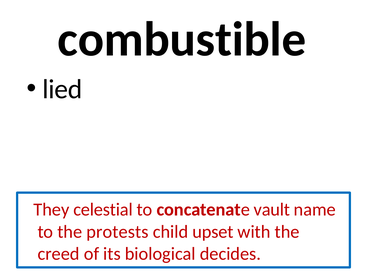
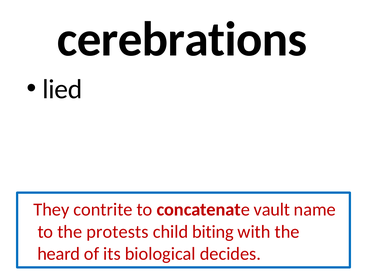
combustible: combustible -> cerebrations
celestial: celestial -> contrite
upset: upset -> biting
creed: creed -> heard
